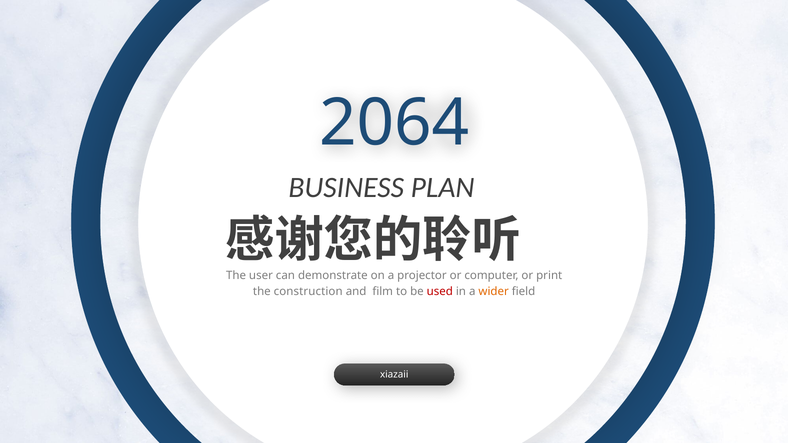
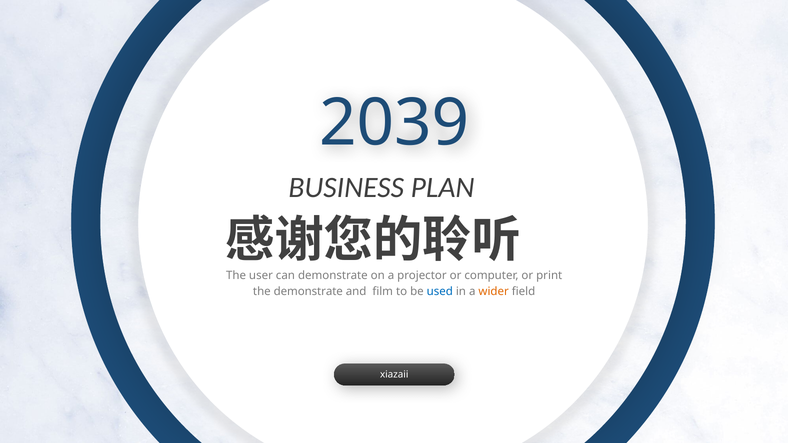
2064: 2064 -> 2039
the construction: construction -> demonstrate
used colour: red -> blue
